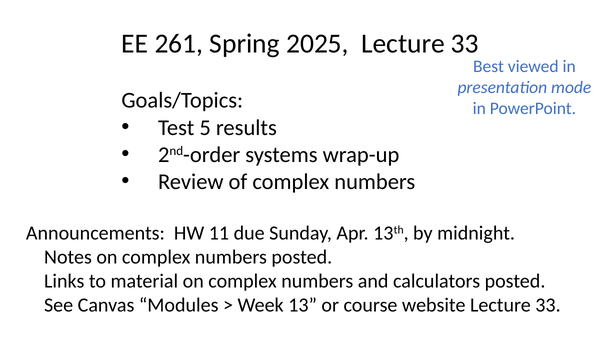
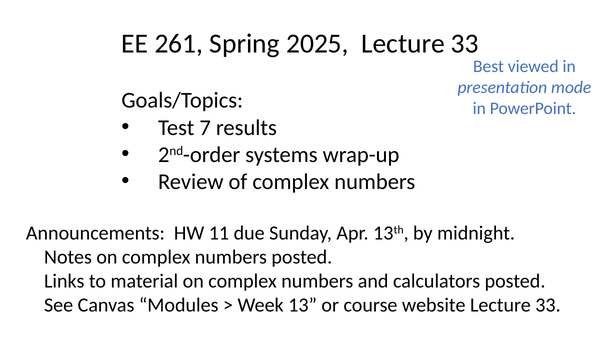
5: 5 -> 7
